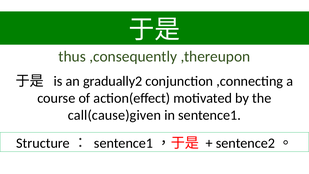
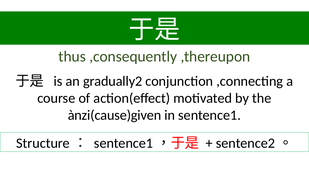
call(cause)given: call(cause)given -> ànzi(cause)given
